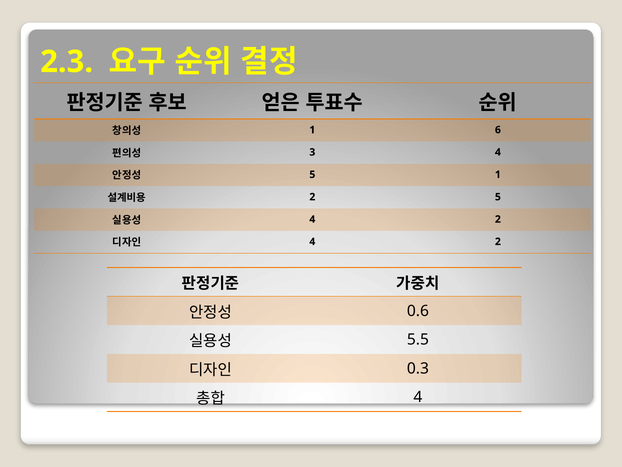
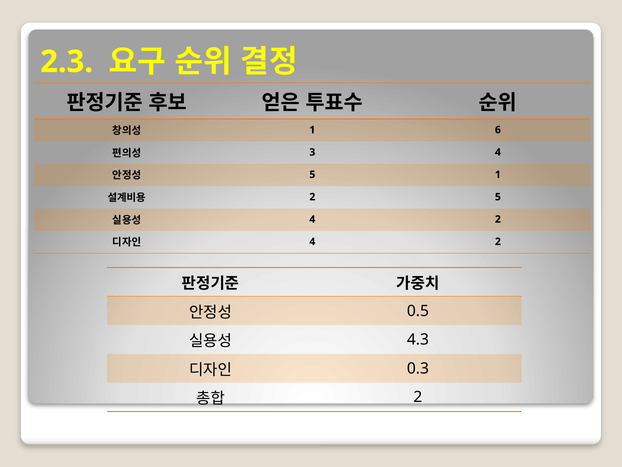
0.6: 0.6 -> 0.5
5.5: 5.5 -> 4.3
4 at (418, 397): 4 -> 2
